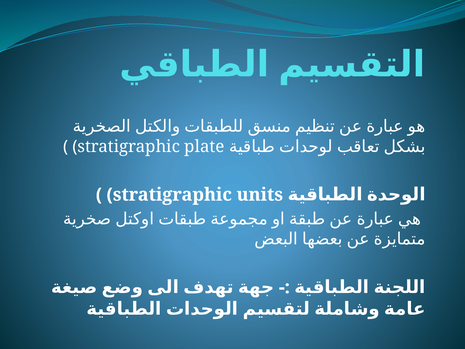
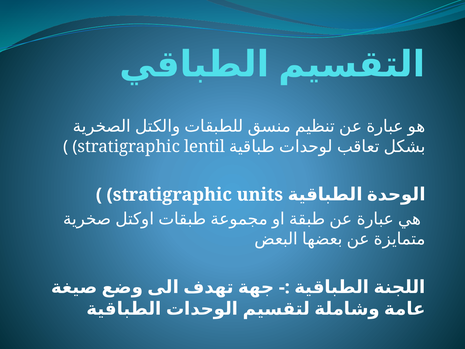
plate: plate -> lentil
